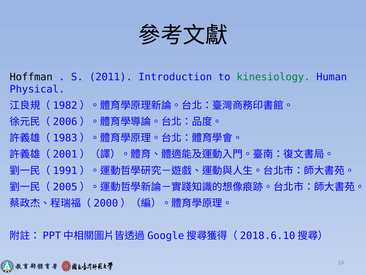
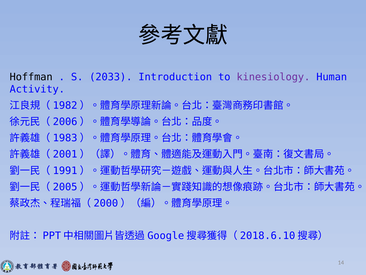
2011: 2011 -> 2033
kinesiology colour: green -> purple
Physical: Physical -> Activity
